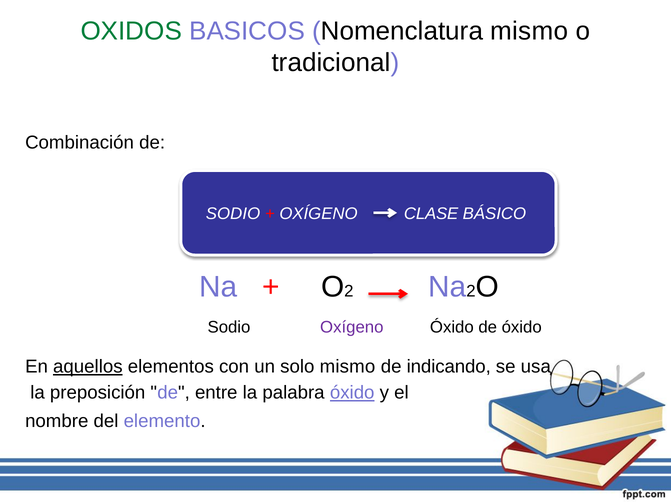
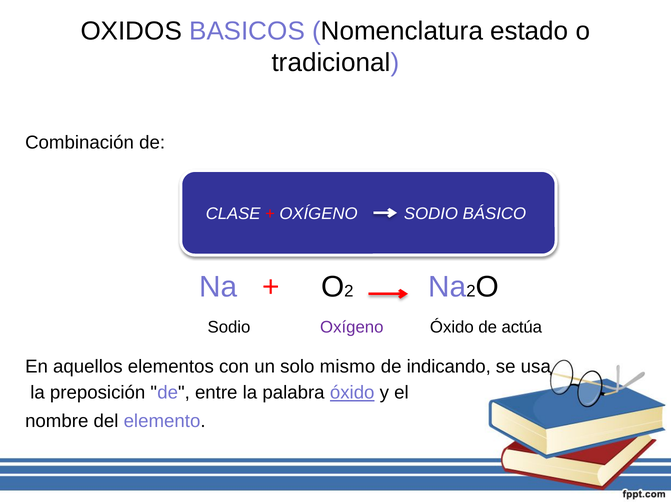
OXIDOS colour: green -> black
Nomenclatura mismo: mismo -> estado
SODIO at (233, 214): SODIO -> CLASE
OXÍGENO CLASE: CLASE -> SODIO
de óxido: óxido -> actúa
aquellos underline: present -> none
